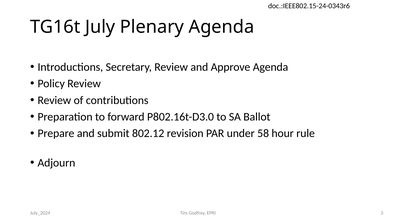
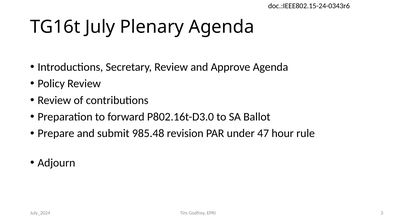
802.12: 802.12 -> 985.48
58: 58 -> 47
